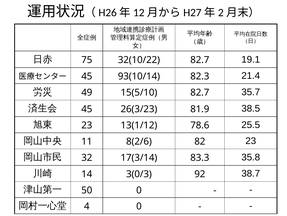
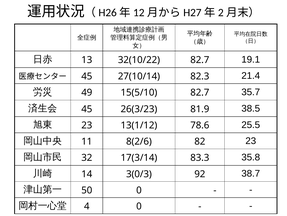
75: 75 -> 13
93(10/14: 93(10/14 -> 27(10/14
